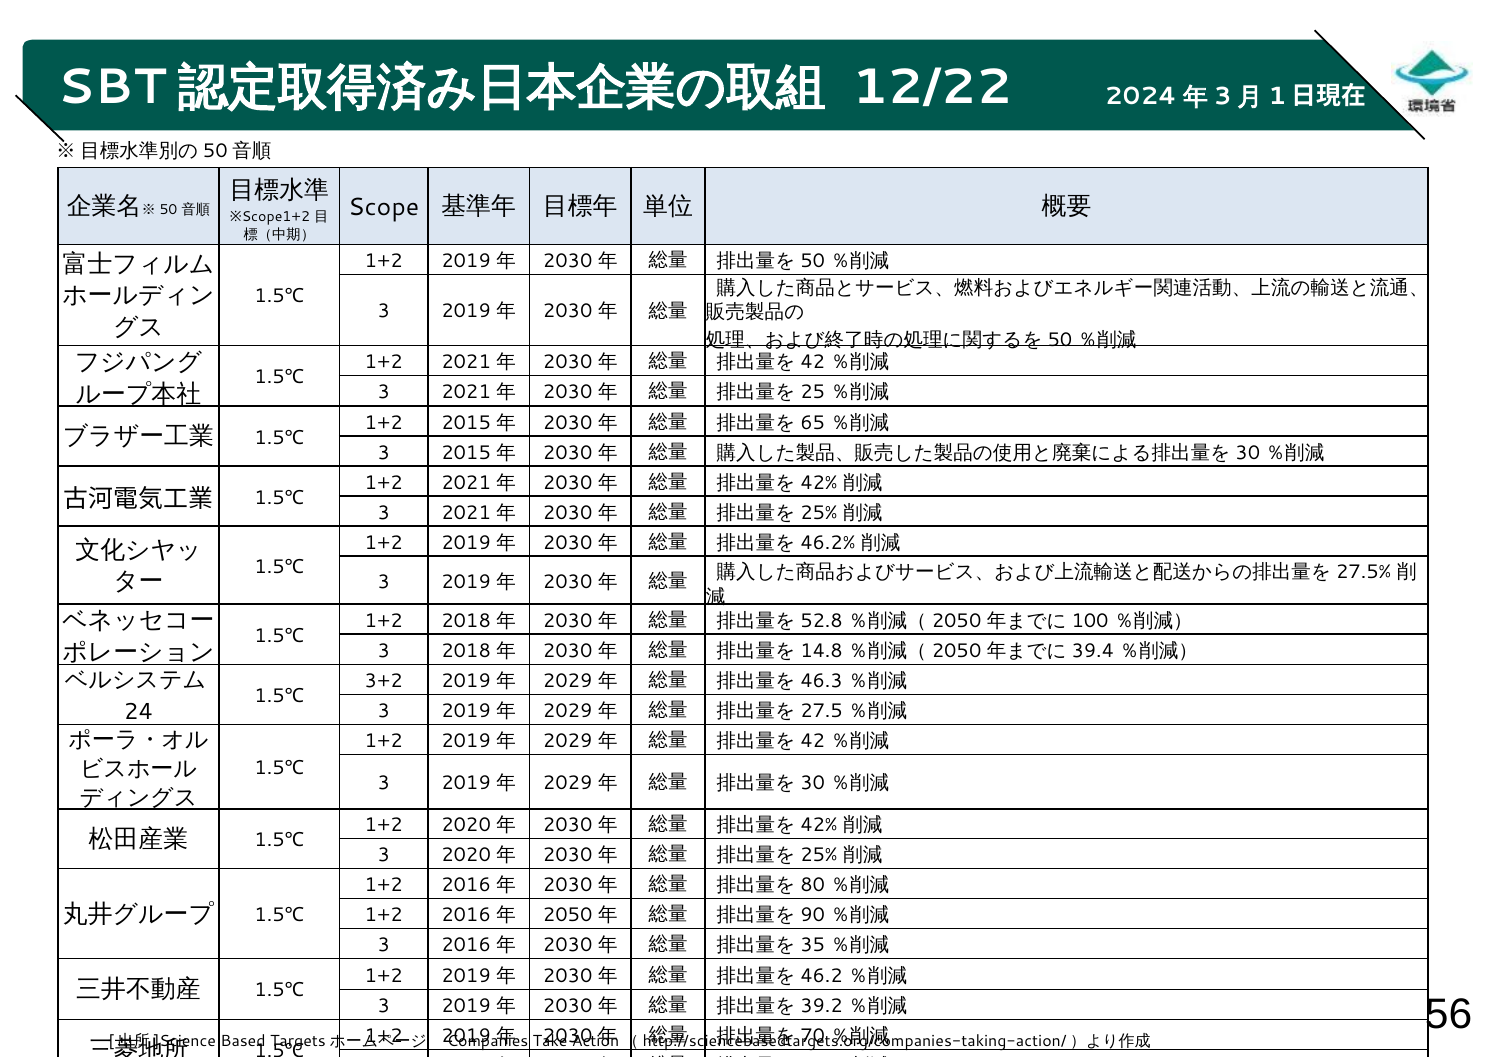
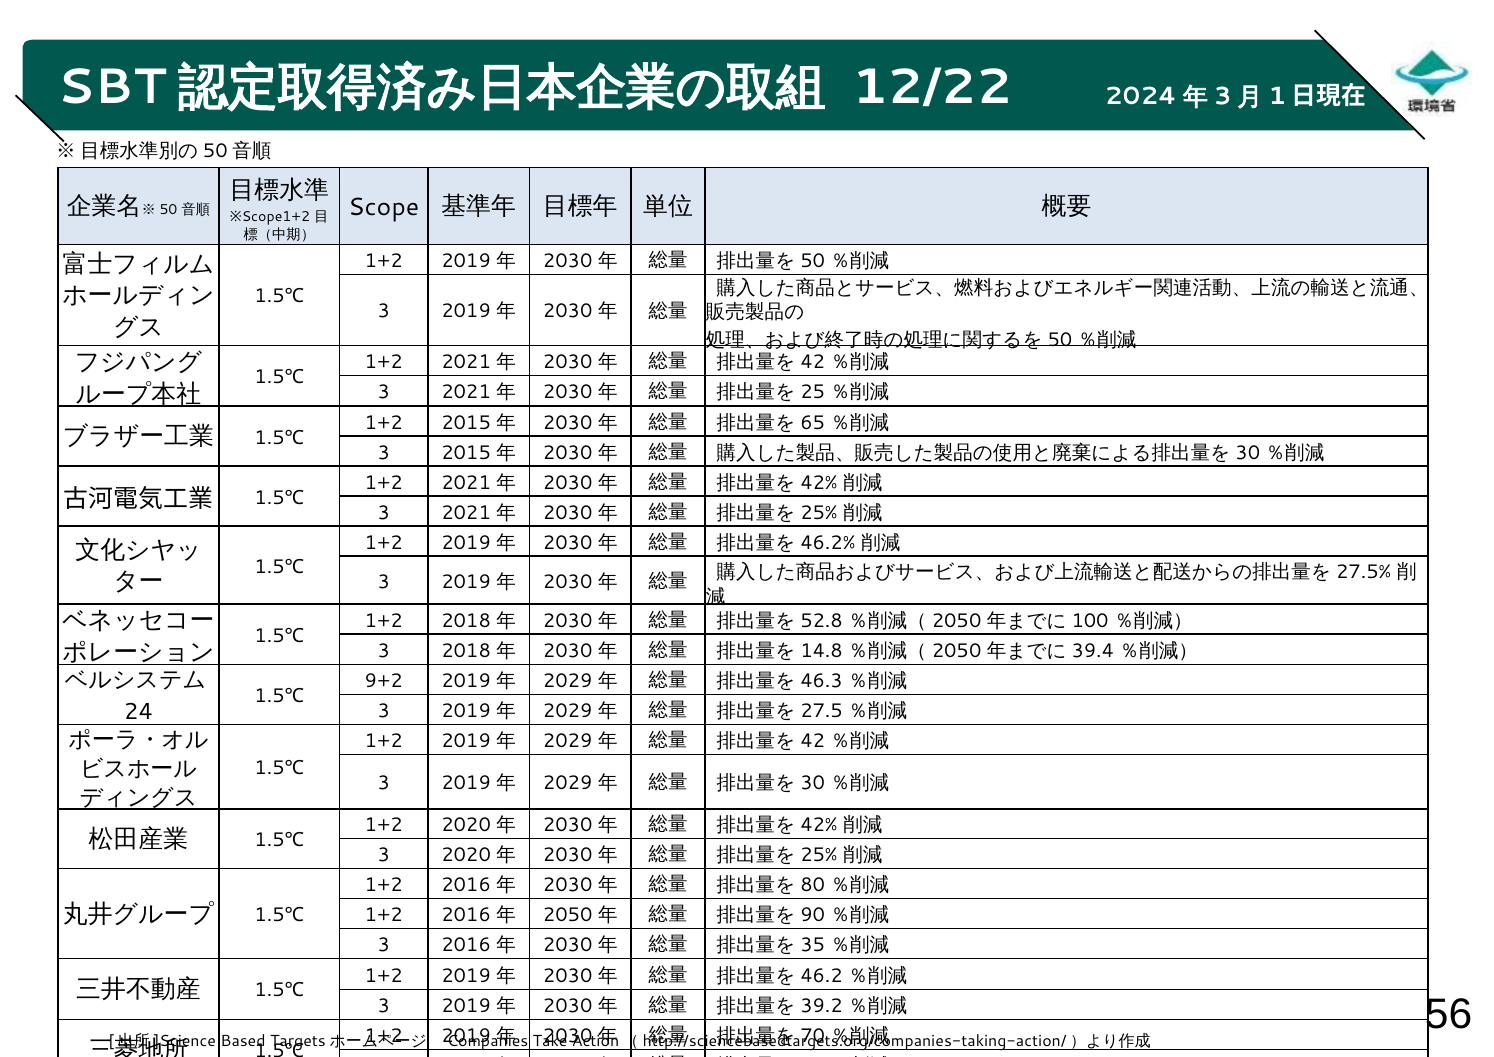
3+2: 3+2 -> 9+2
